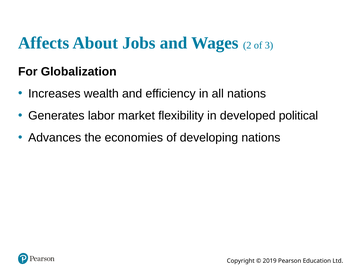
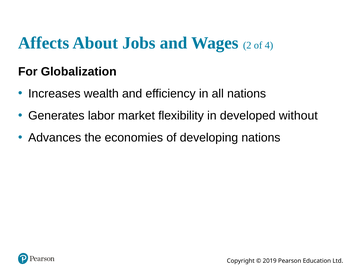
3: 3 -> 4
political: political -> without
